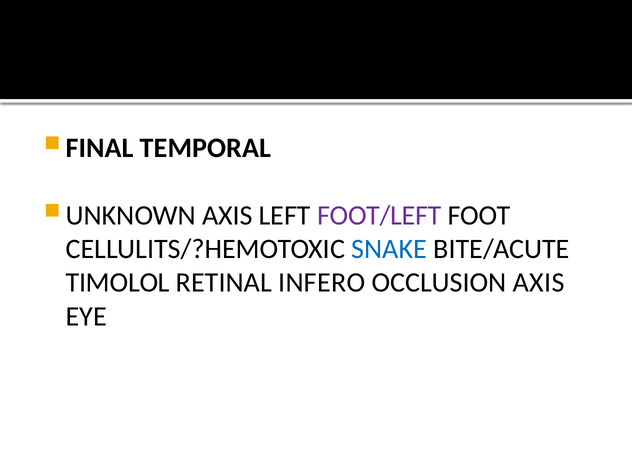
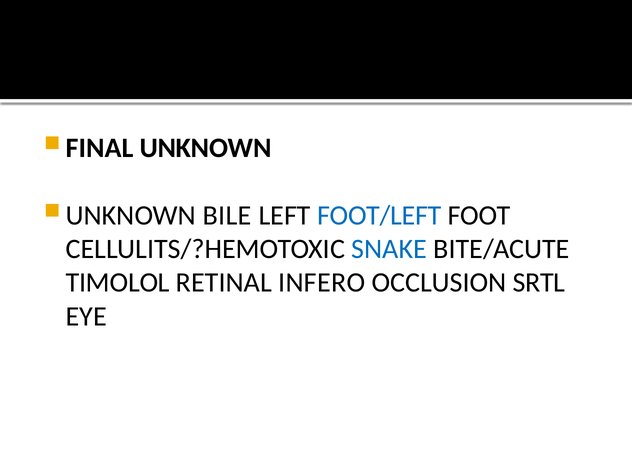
TEMPORAL: TEMPORAL -> UNKNOWN
AXIS at (227, 215): AXIS -> BILE
FOOT/LEFT colour: purple -> blue
OCCLUSION AXIS: AXIS -> SRTL
